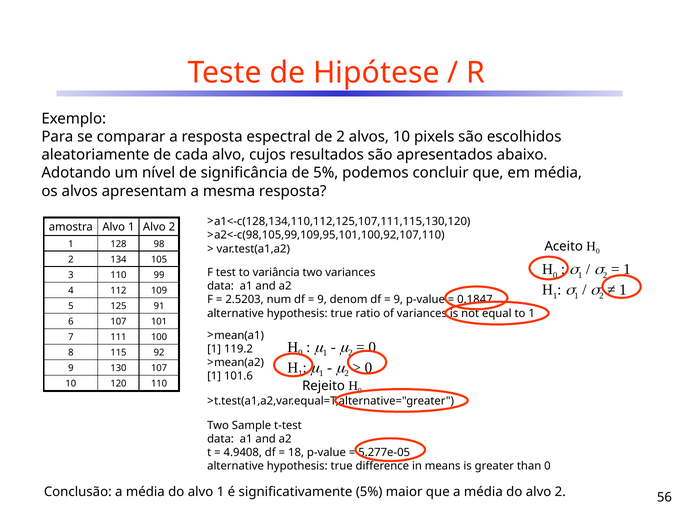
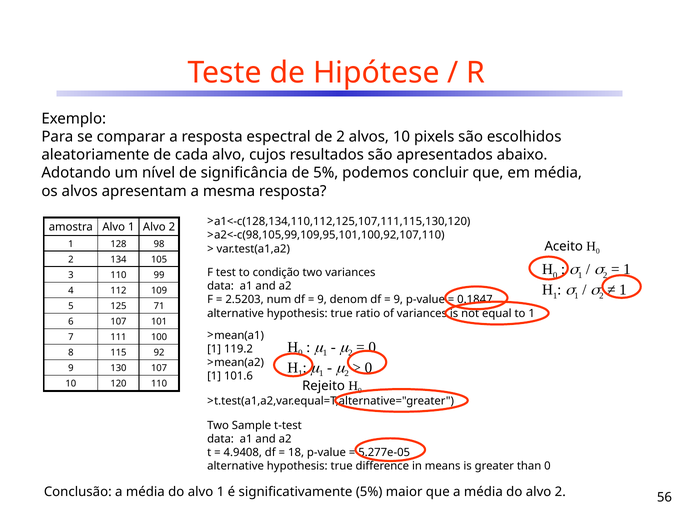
variância: variância -> condição
91: 91 -> 71
